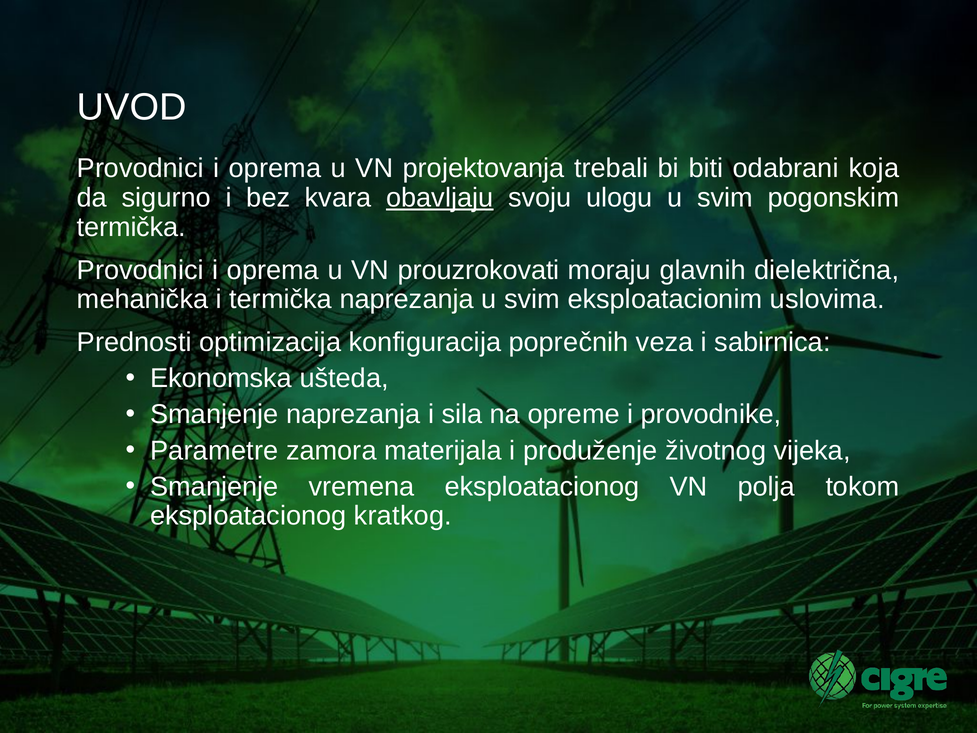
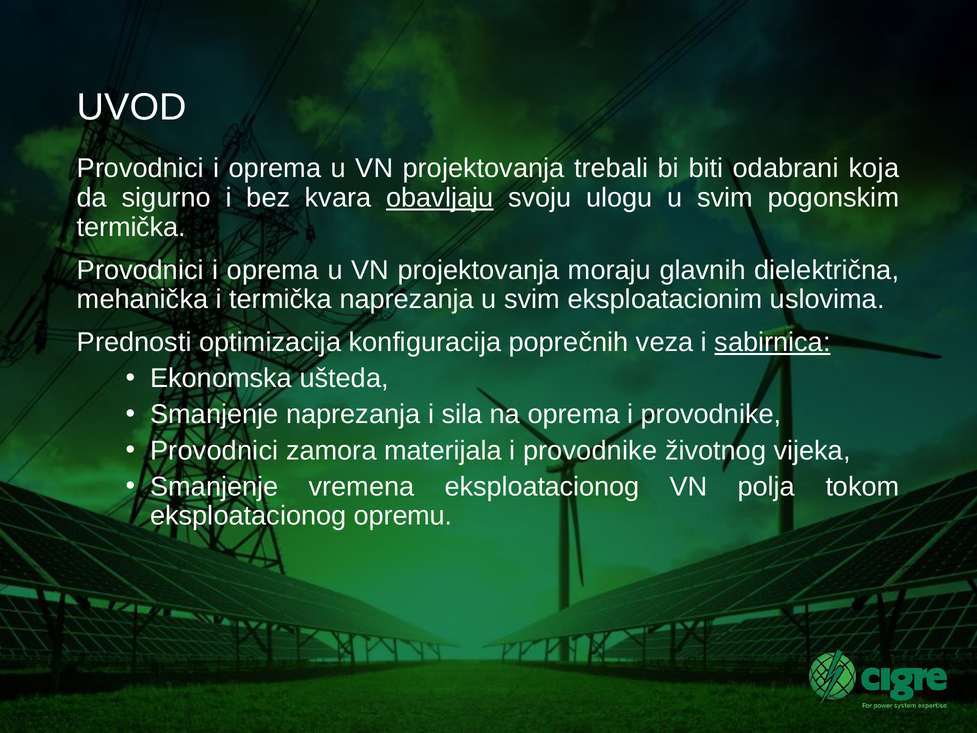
prouzrokovati at (479, 270): prouzrokovati -> projektovanja
sabirnica underline: none -> present
na opreme: opreme -> oprema
Parametre at (214, 450): Parametre -> Provodnici
materijala i produženje: produženje -> provodnike
kratkog: kratkog -> opremu
